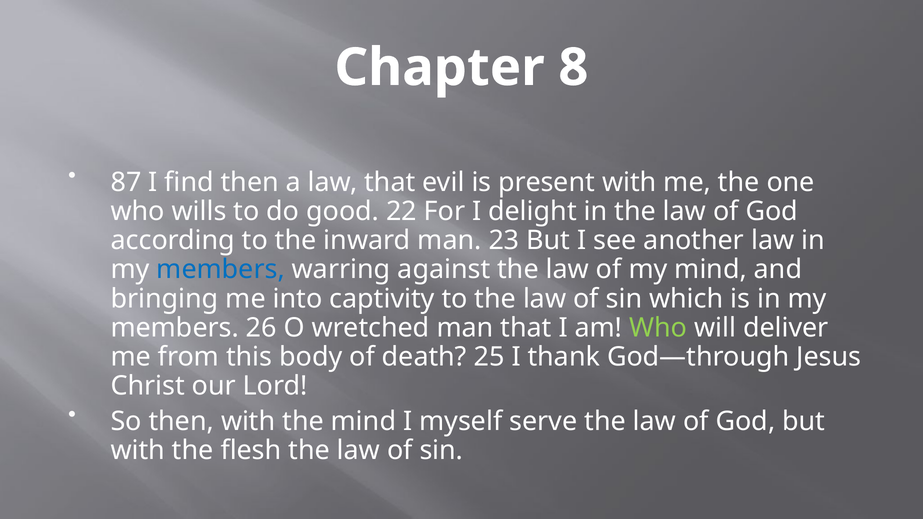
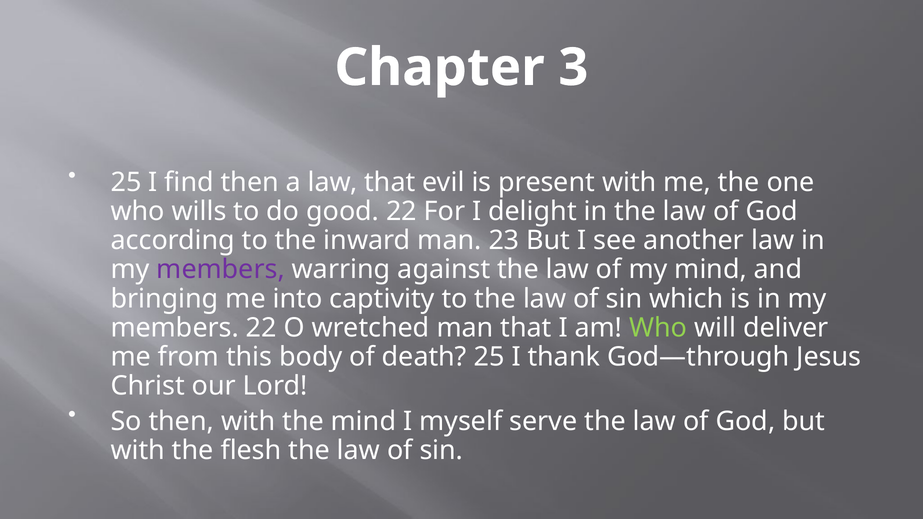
8: 8 -> 3
87 at (126, 183): 87 -> 25
members at (221, 270) colour: blue -> purple
members 26: 26 -> 22
